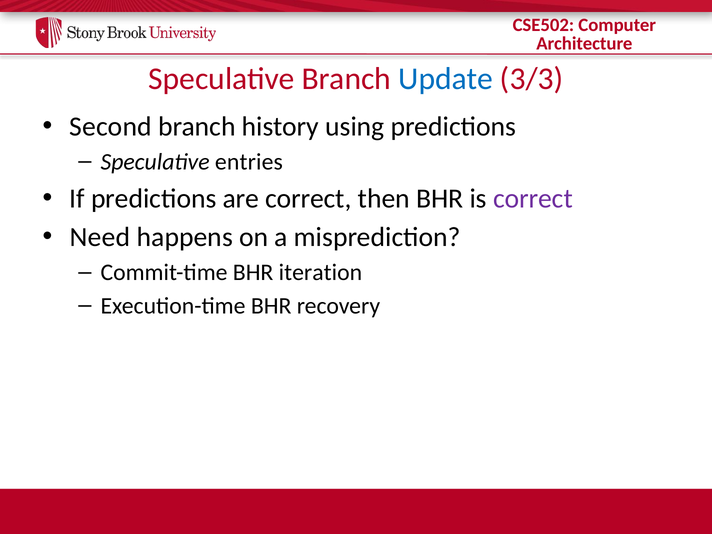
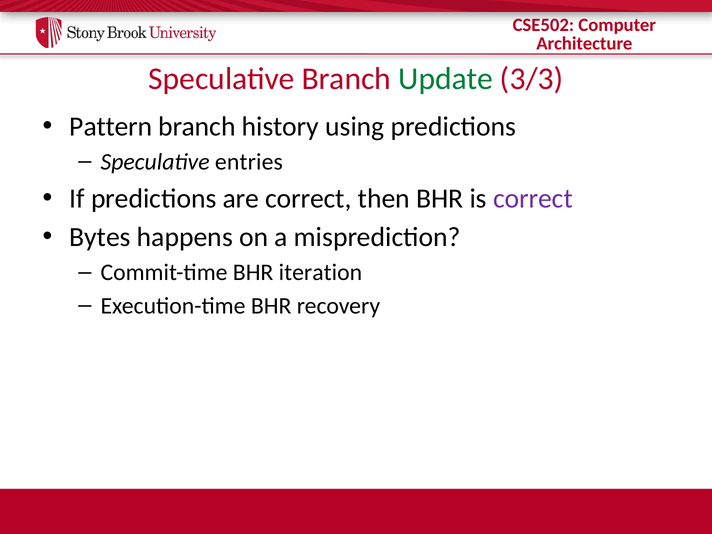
Update colour: blue -> green
Second: Second -> Pattern
Need: Need -> Bytes
